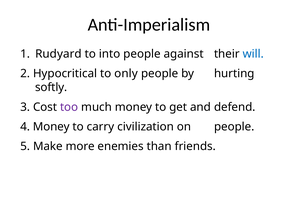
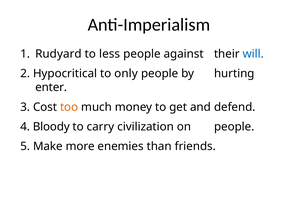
into: into -> less
softly: softly -> enter
too colour: purple -> orange
4 Money: Money -> Bloody
